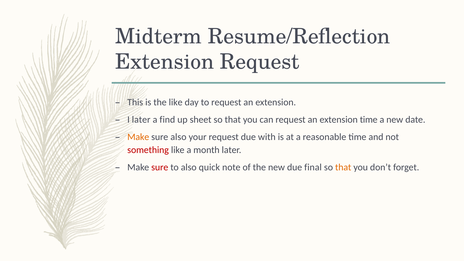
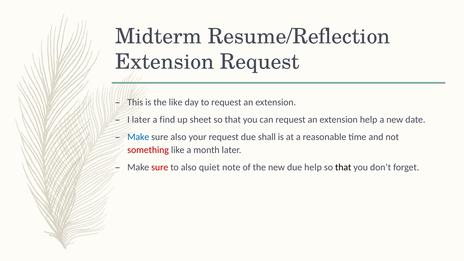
extension time: time -> help
Make at (138, 137) colour: orange -> blue
with: with -> shall
quick: quick -> quiet
due final: final -> help
that at (343, 167) colour: orange -> black
